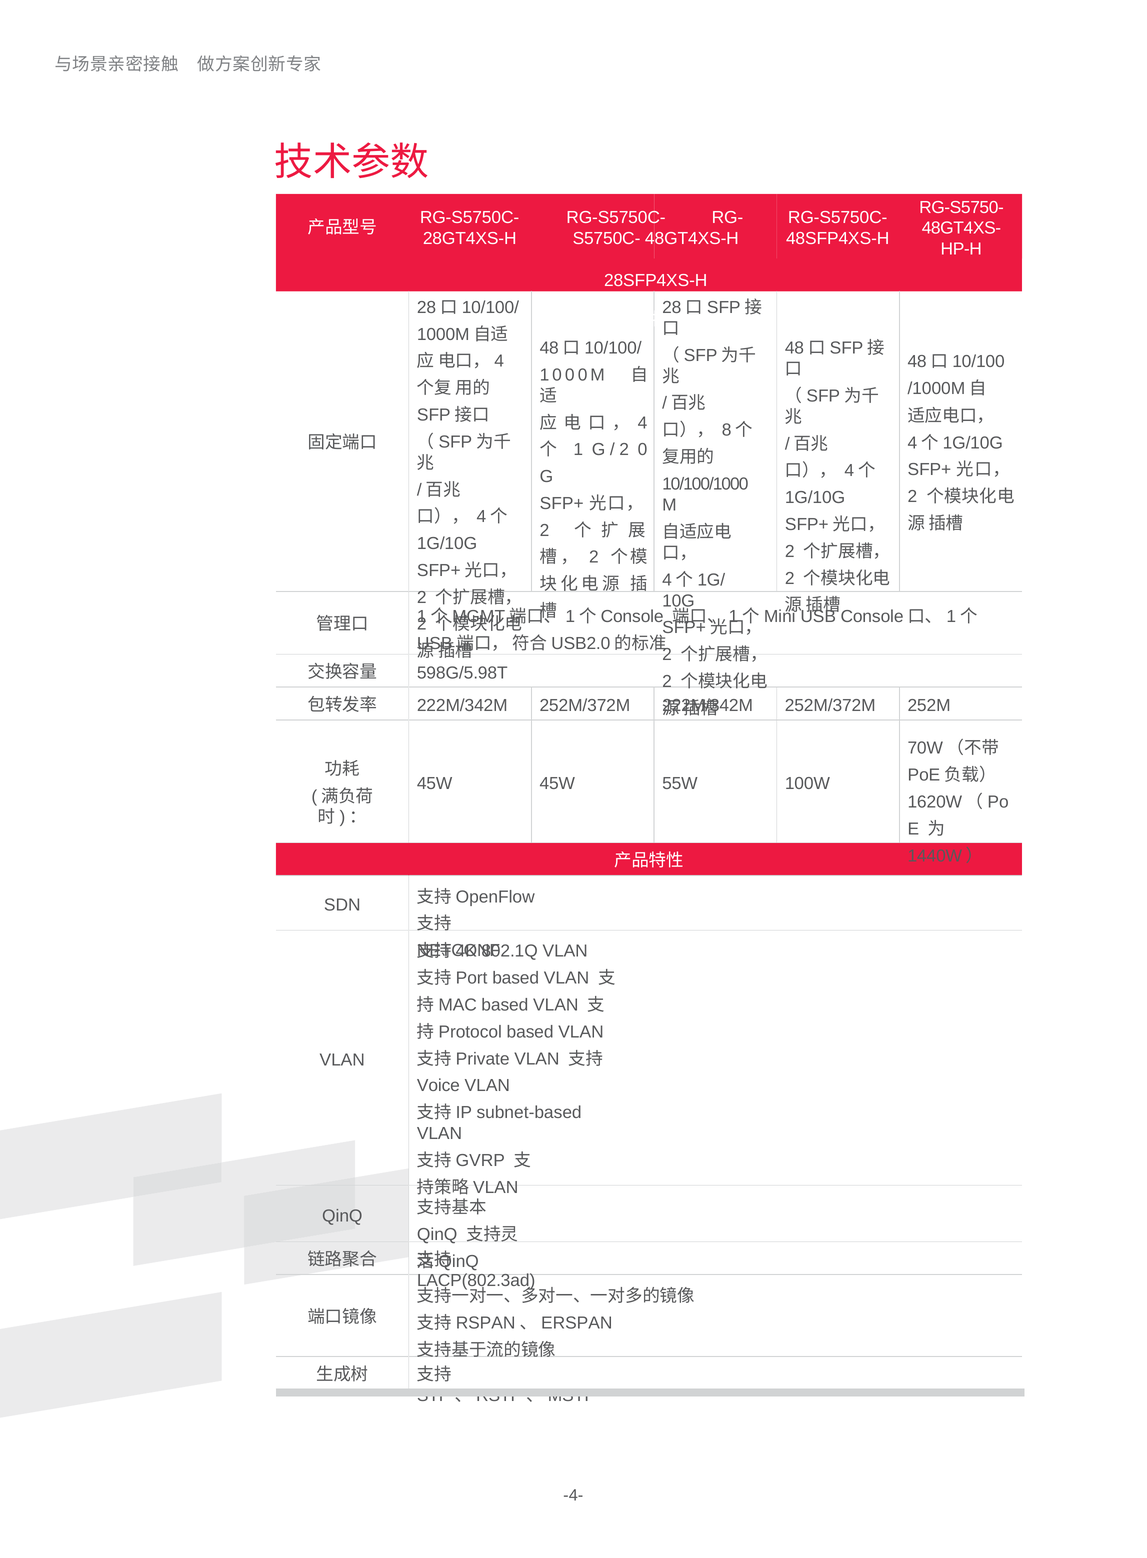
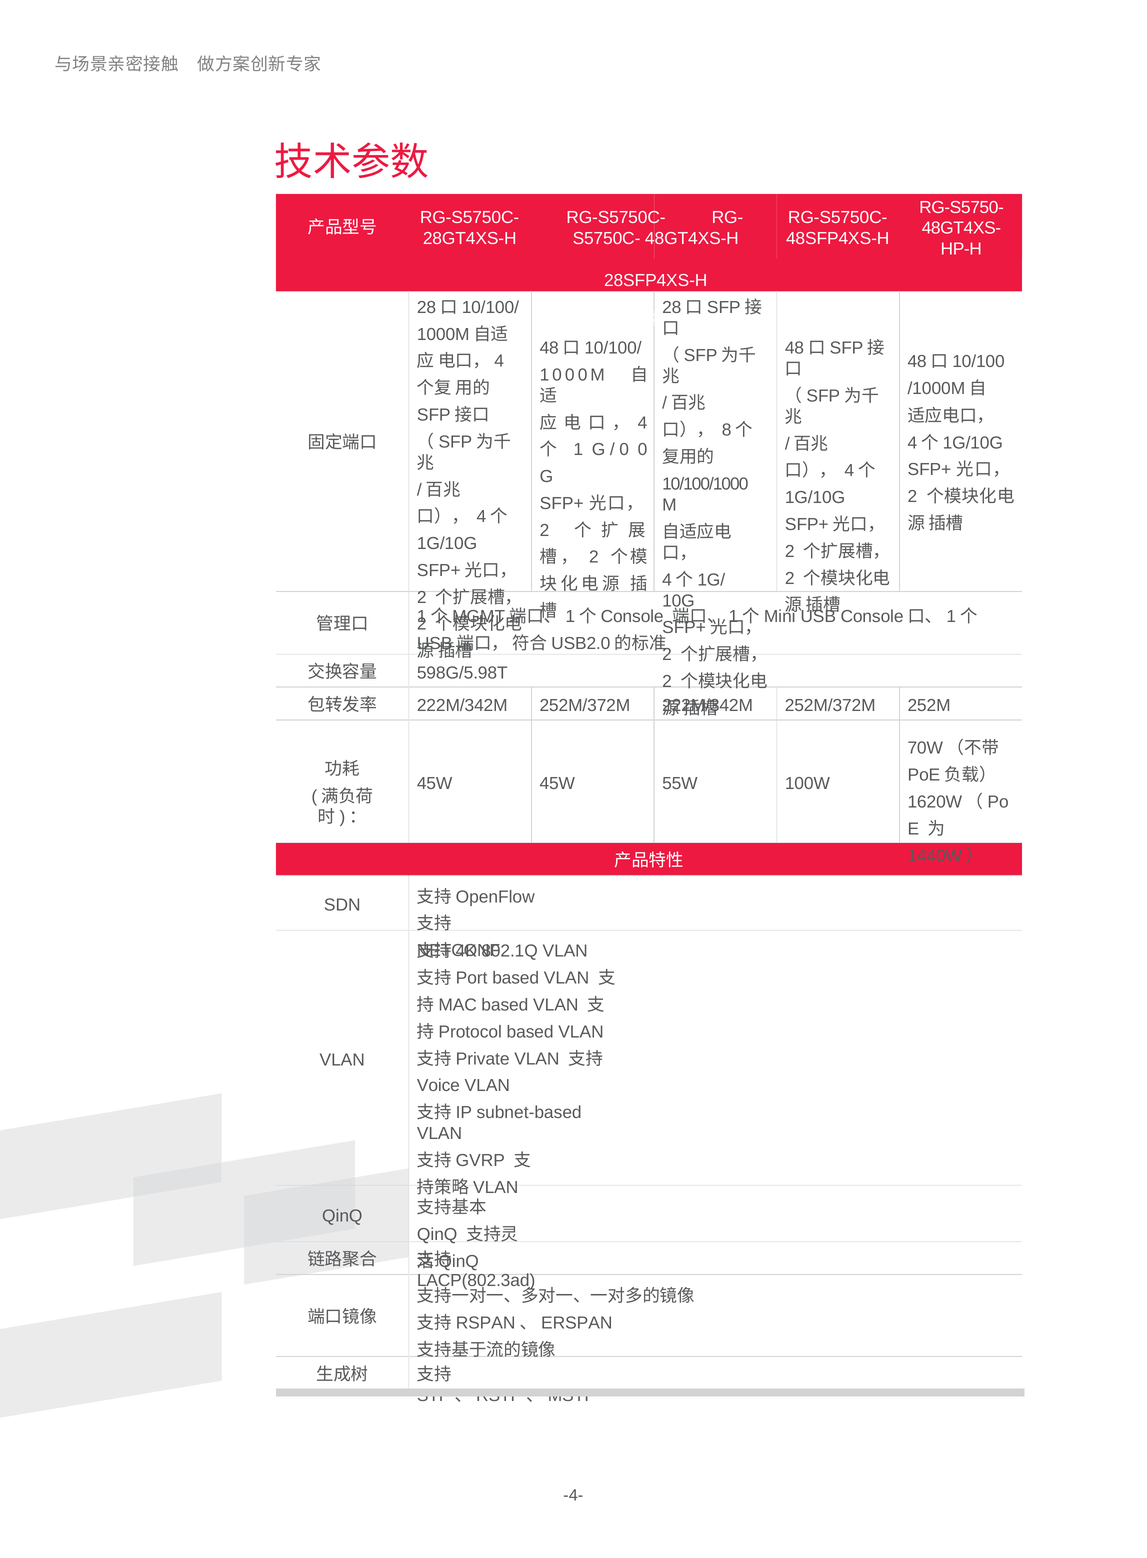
2 at (624, 450): 2 -> 0
